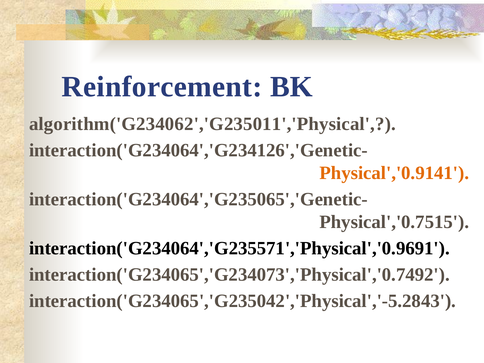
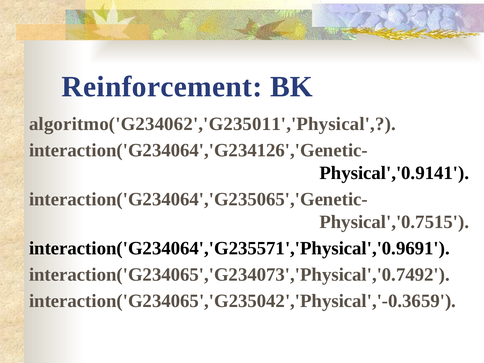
algorithm('G234062','G235011','Physical: algorithm('G234062','G235011','Physical -> algoritmo('G234062','G235011','Physical
Physical','0.9141 colour: orange -> black
interaction('G234065','G235042','Physical','-5.2843: interaction('G234065','G235042','Physical','-5.2843 -> interaction('G234065','G235042','Physical','-0.3659
